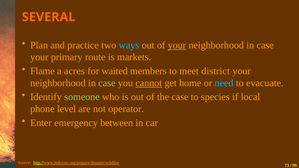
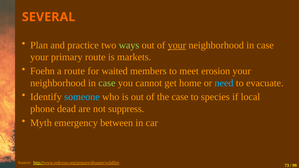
ways colour: light blue -> light green
Flame: Flame -> Foehn
a acres: acres -> route
district: district -> erosion
cannot underline: present -> none
someone colour: light green -> light blue
level: level -> dead
operator: operator -> suppress
Enter: Enter -> Myth
